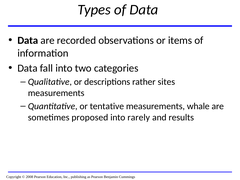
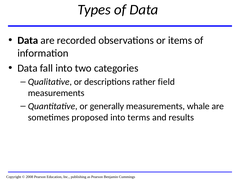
sites: sites -> field
tentative: tentative -> generally
rarely: rarely -> terms
